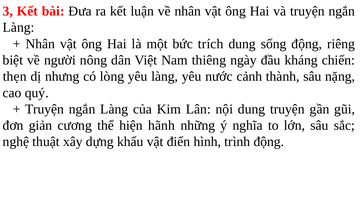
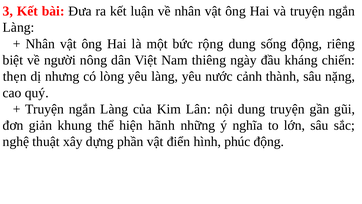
trích: trích -> rộng
cương: cương -> khung
khẩu: khẩu -> phần
trình: trình -> phúc
